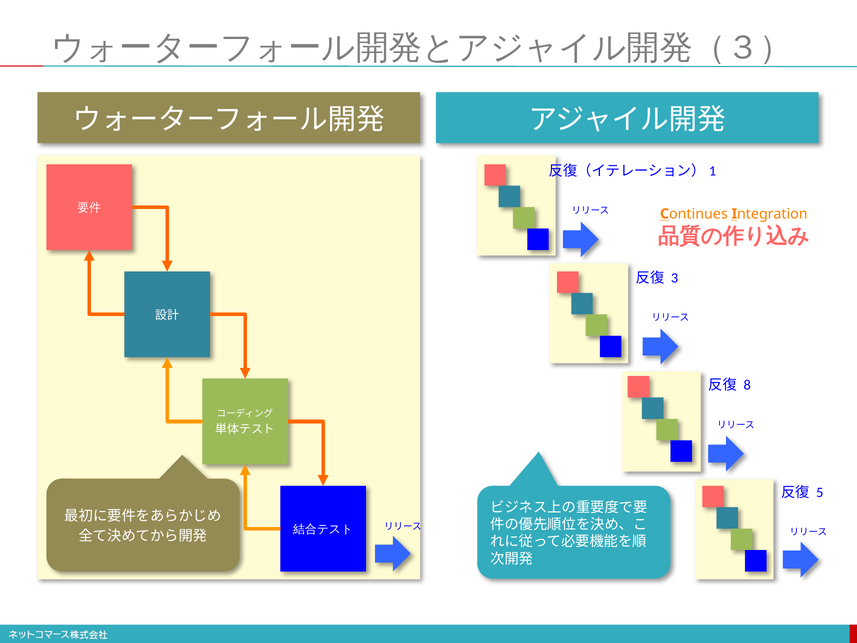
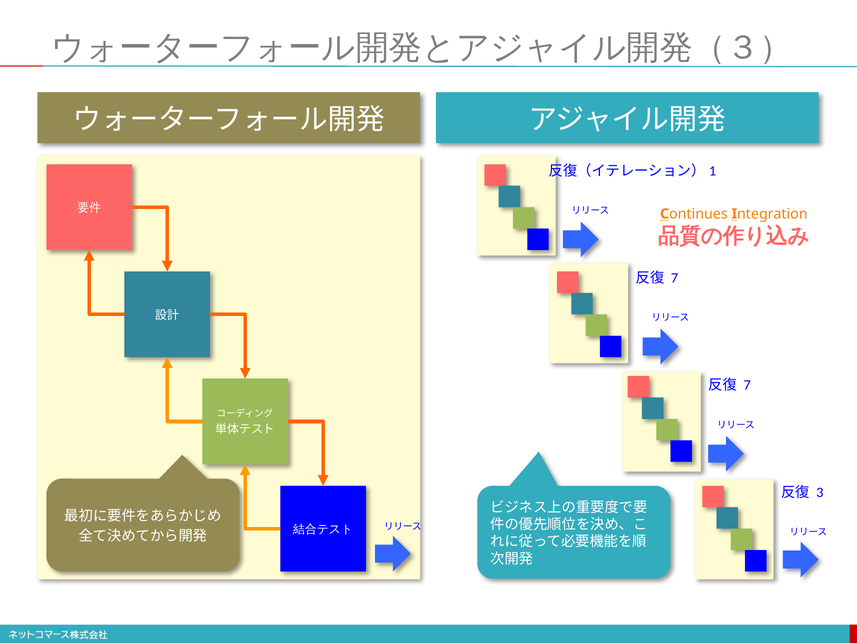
3 at (675, 278): 3 -> 7
8 at (747, 385): 8 -> 7
5: 5 -> 3
